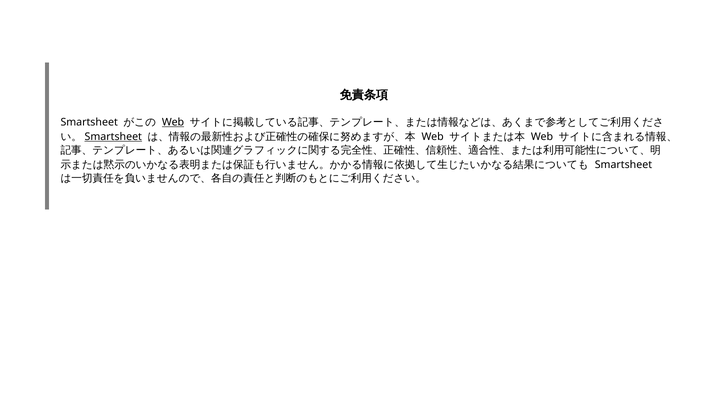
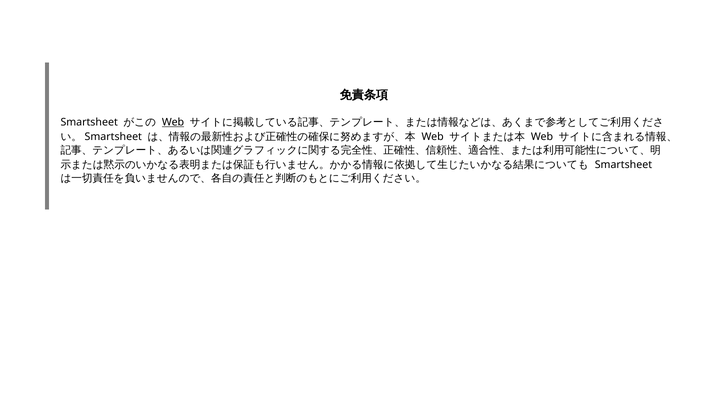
Smartsheet at (113, 137) underline: present -> none
